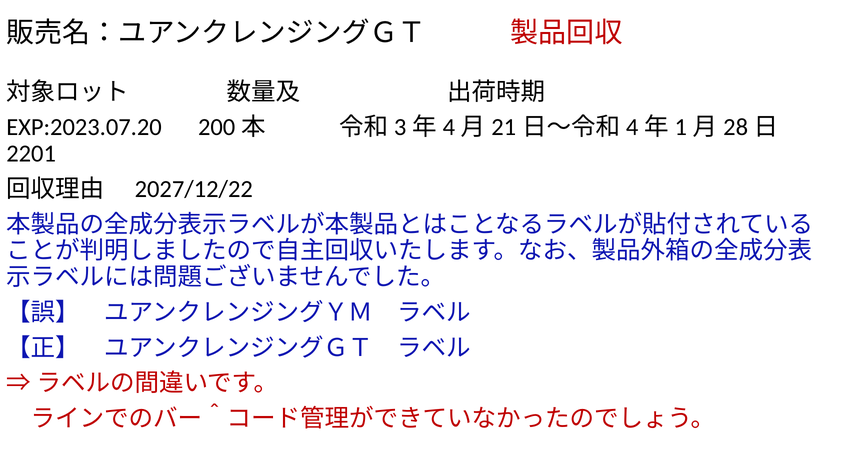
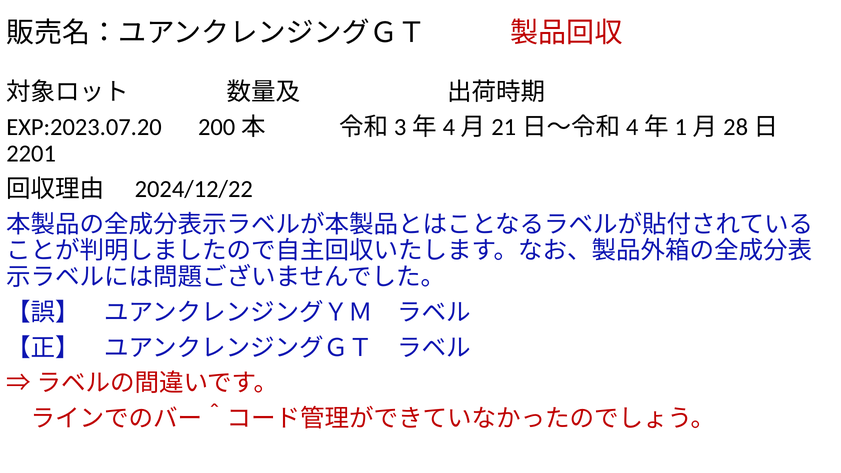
2027/12/22: 2027/12/22 -> 2024/12/22
